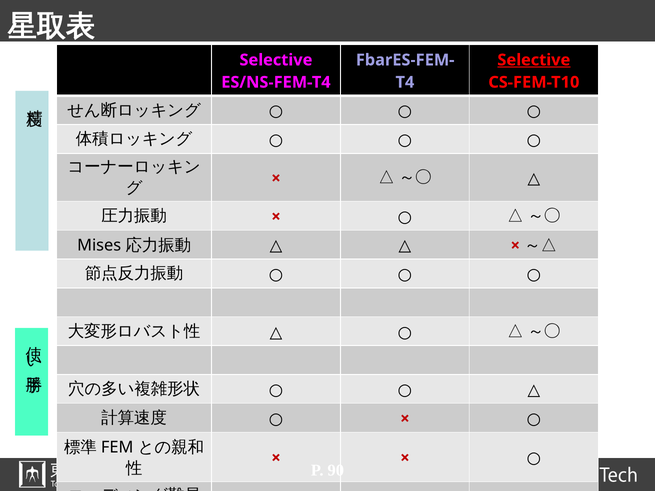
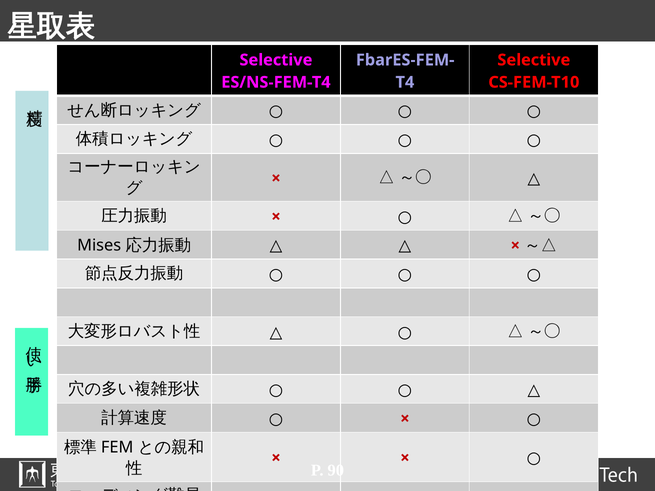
Selective at (534, 60) underline: present -> none
